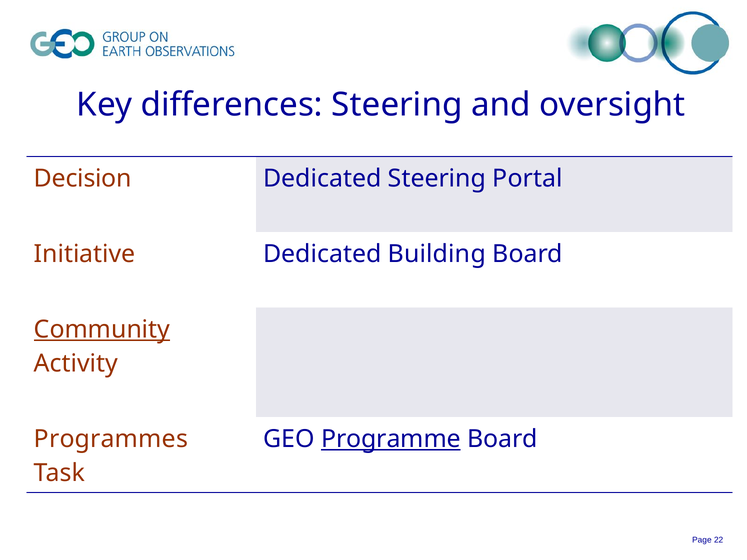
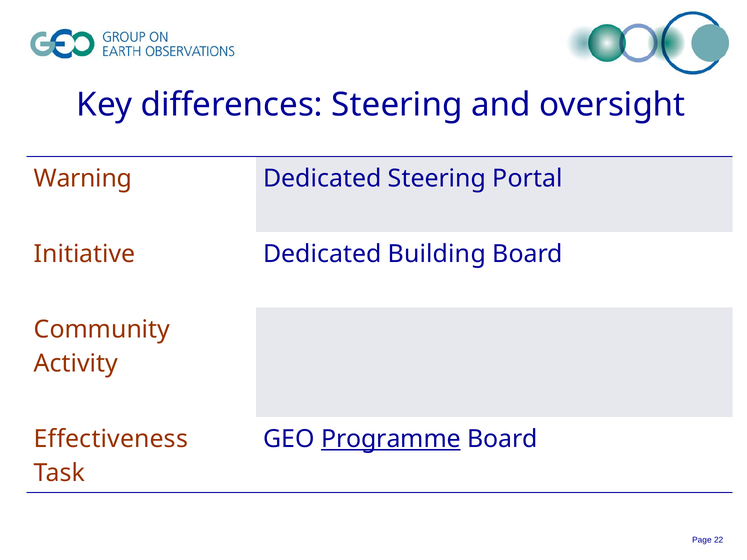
Decision: Decision -> Warning
Community underline: present -> none
Programmes: Programmes -> Effectiveness
